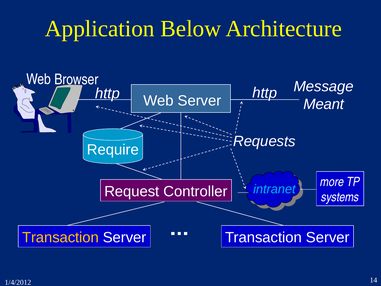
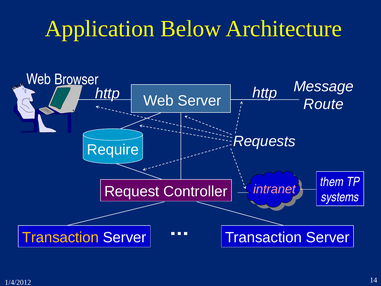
Meant: Meant -> Route
more: more -> them
intranet colour: light blue -> pink
